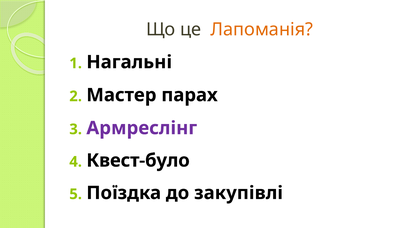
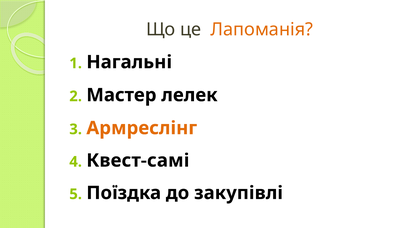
парах: парах -> лелек
Армреслінг colour: purple -> orange
Квест-було: Квест-було -> Квест-самі
